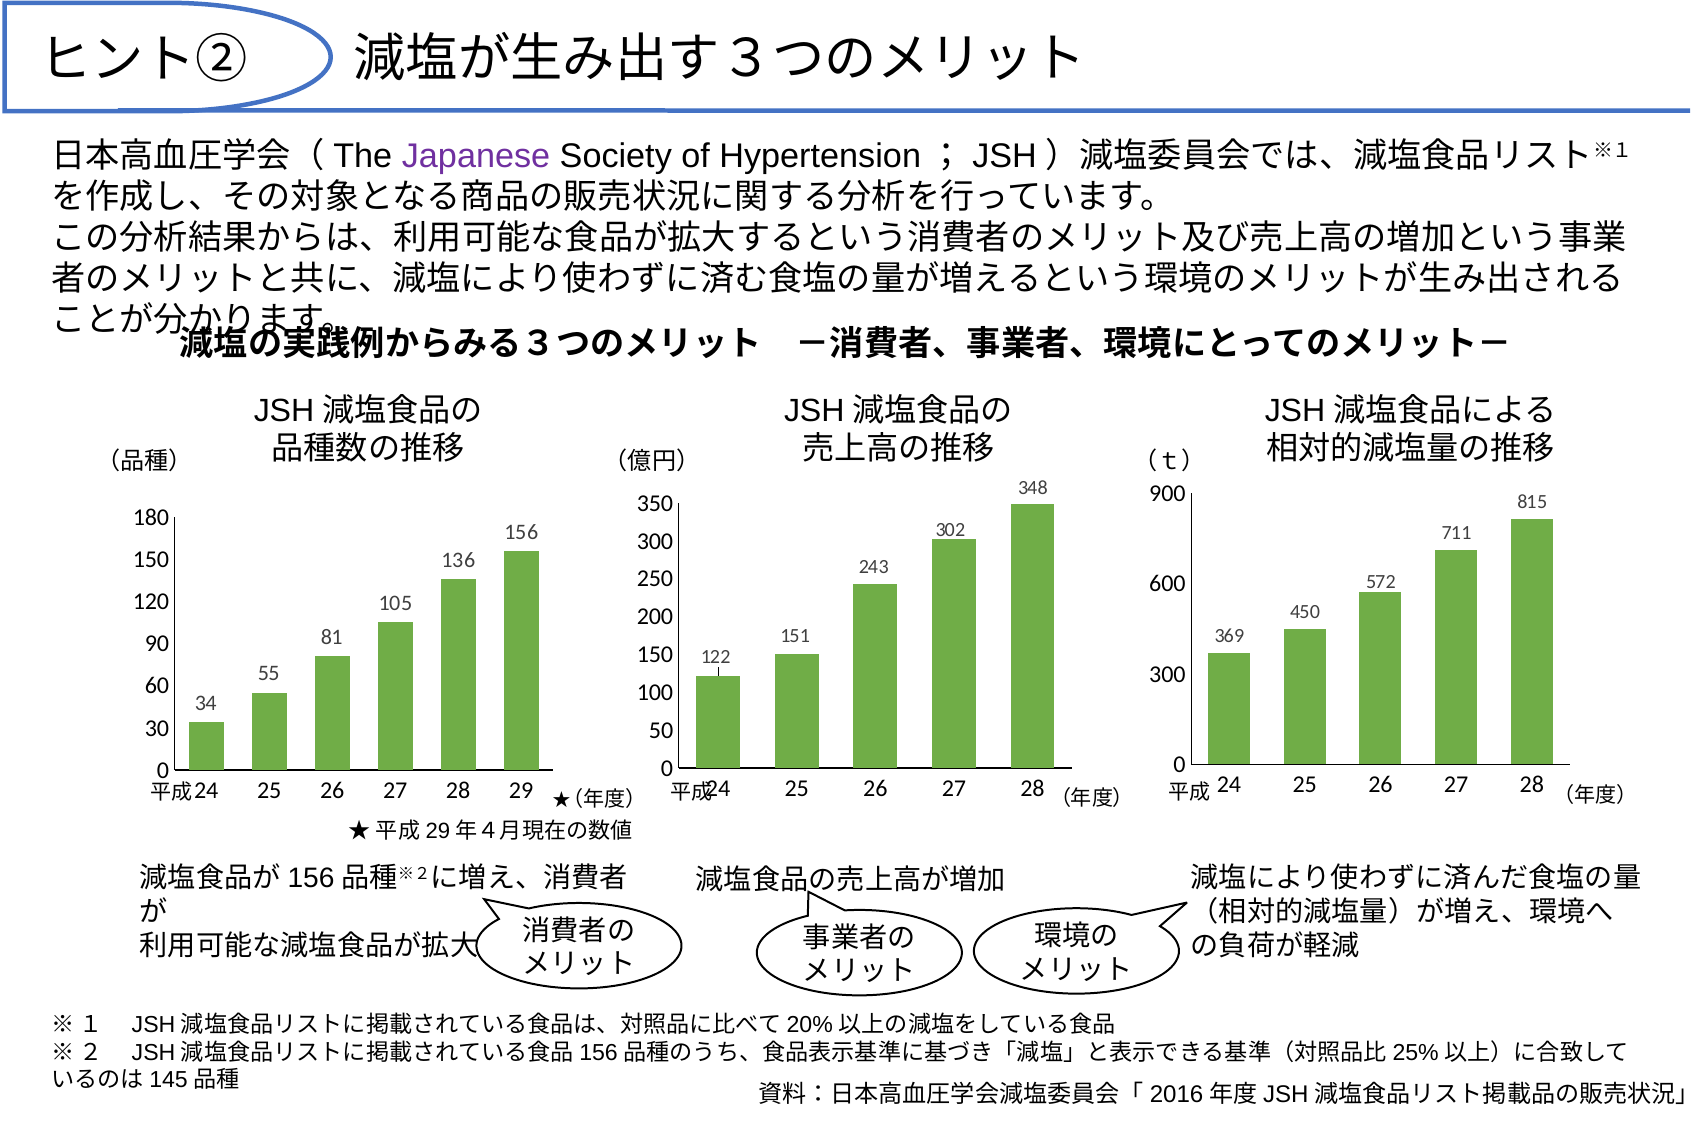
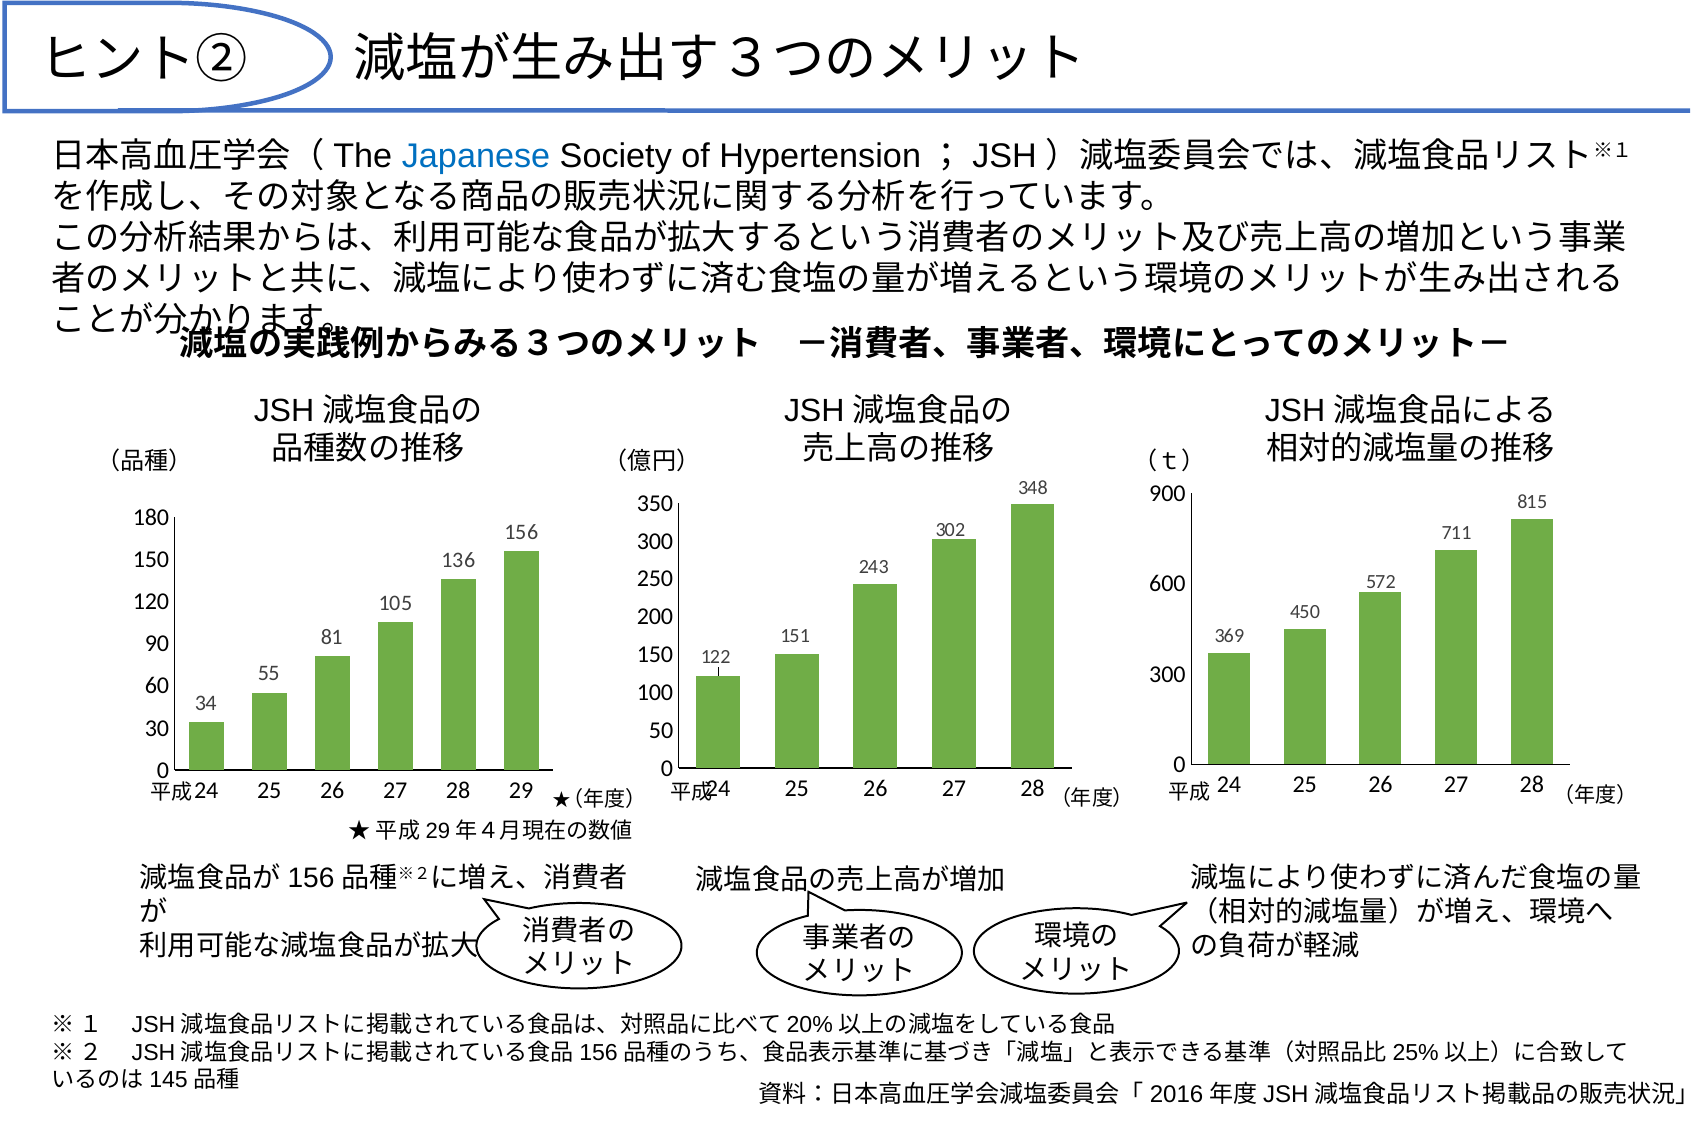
Japanese colour: purple -> blue
